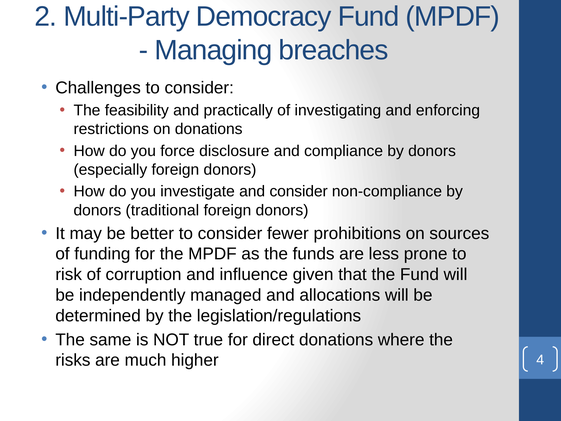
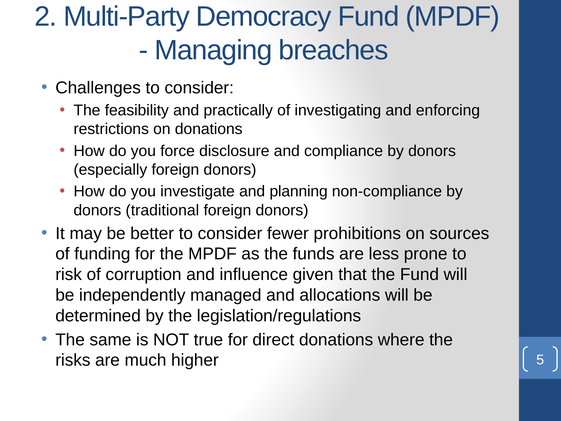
and consider: consider -> planning
4: 4 -> 5
